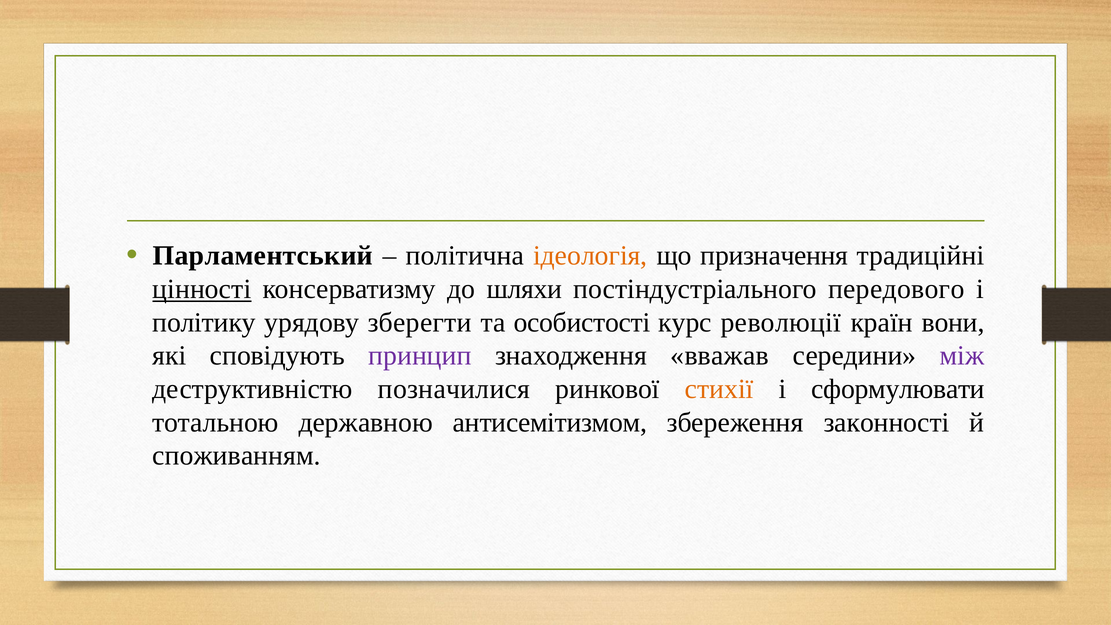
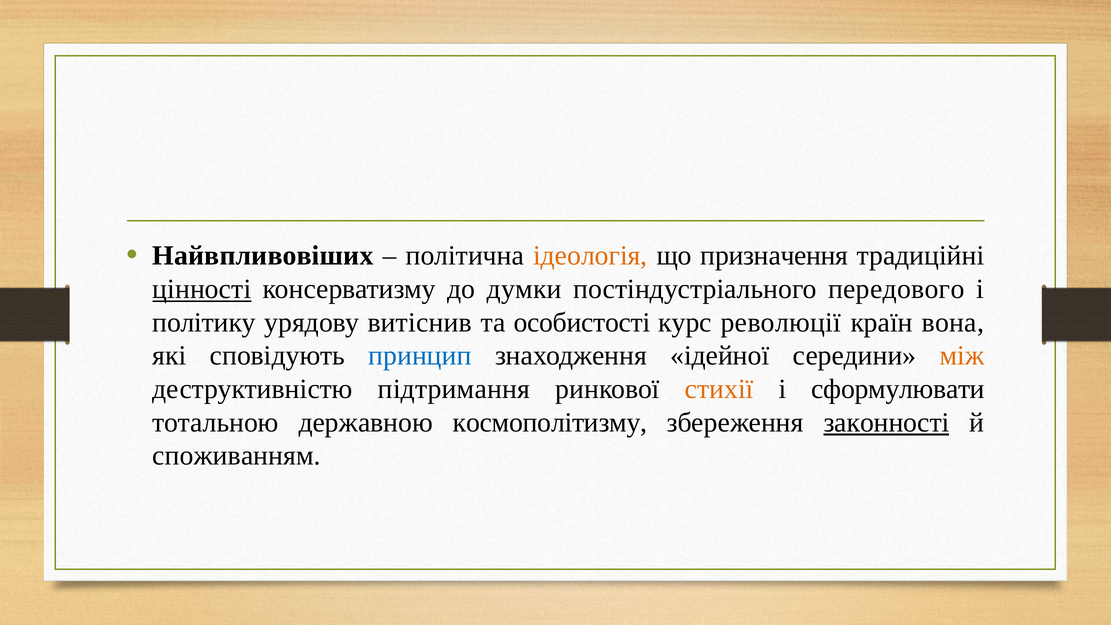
Парламентський: Парламентський -> Найвпливовіших
шляхи: шляхи -> думки
зберегти: зберегти -> витіснив
вони: вони -> вона
принцип colour: purple -> blue
вважав: вважав -> ідейної
між colour: purple -> orange
позначилися: позначилися -> підтримання
антисемітизмом: антисемітизмом -> космополітизму
законності underline: none -> present
